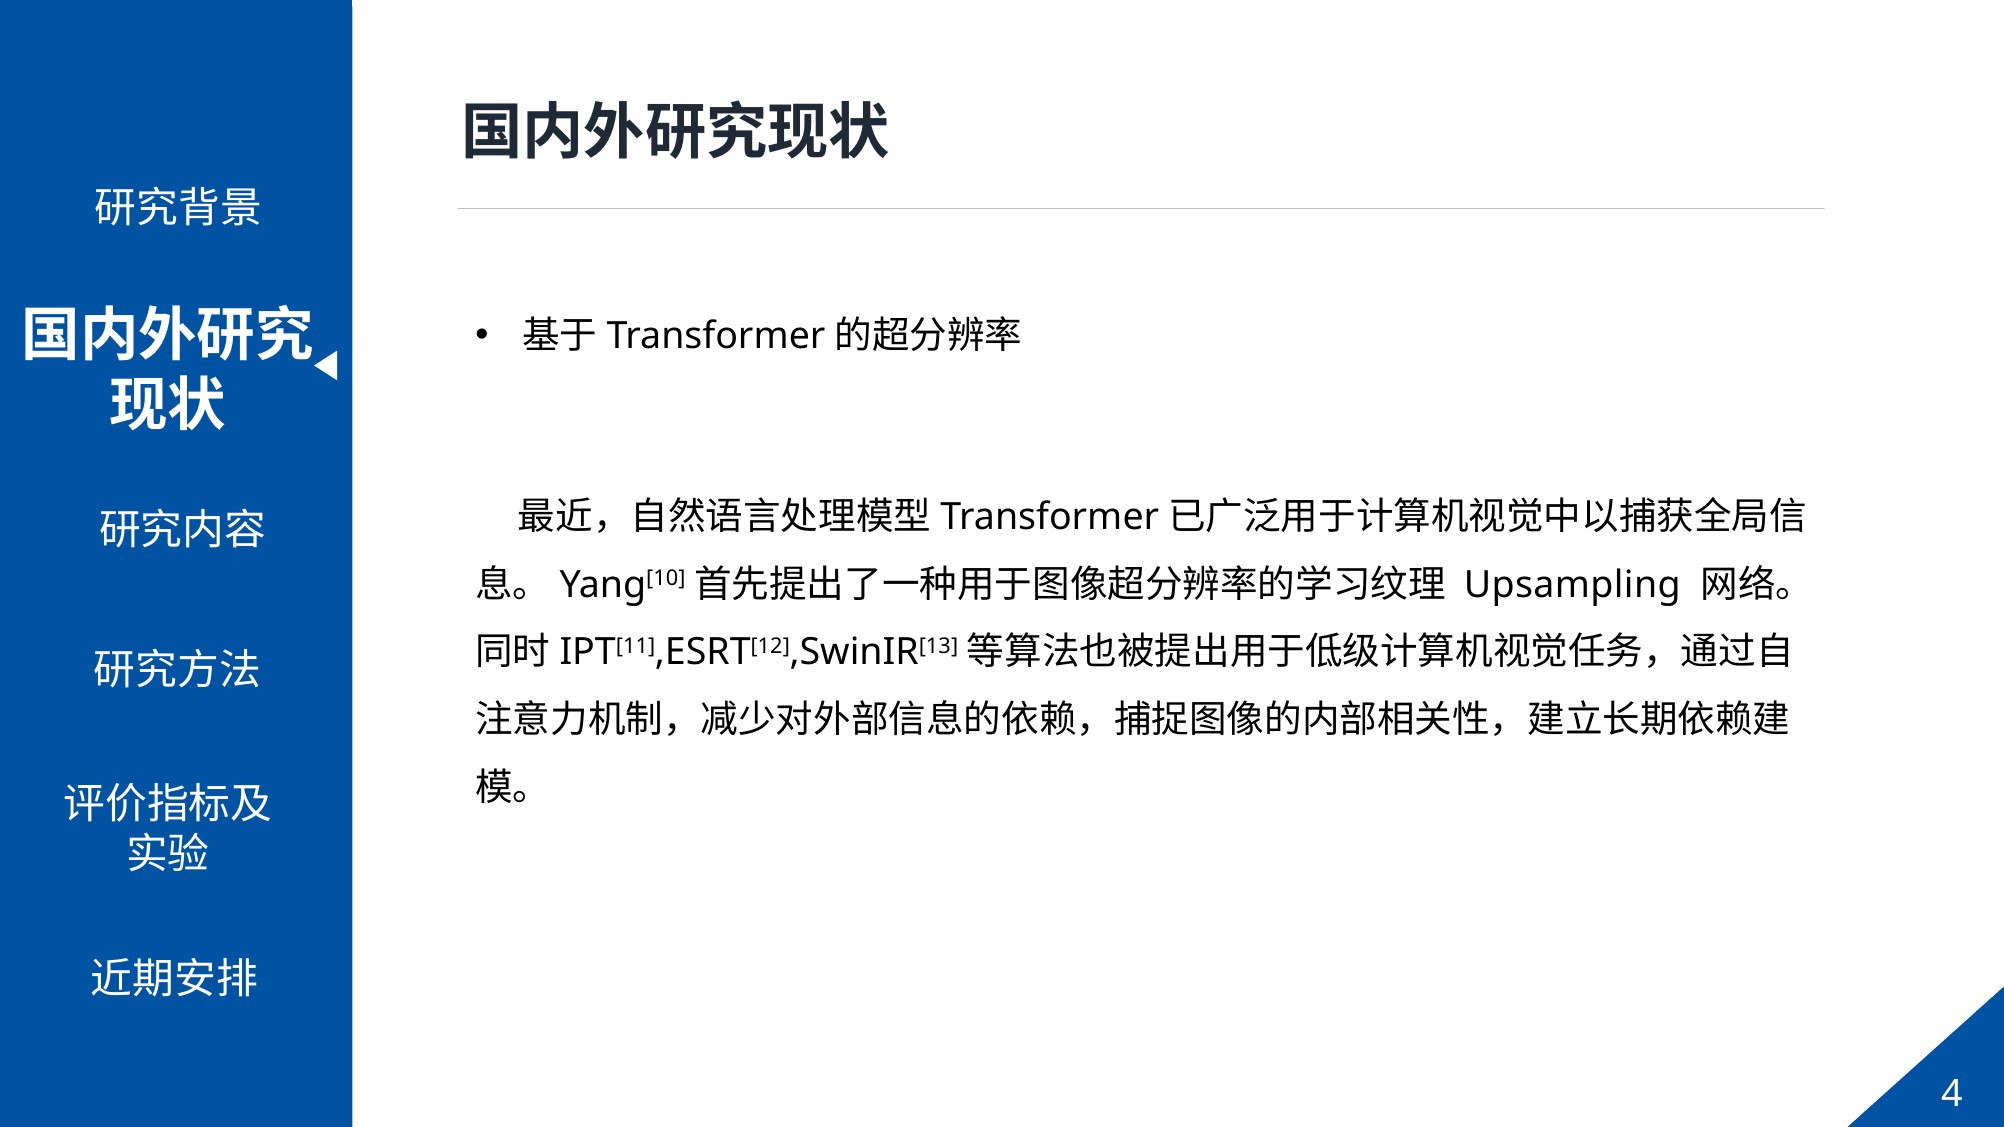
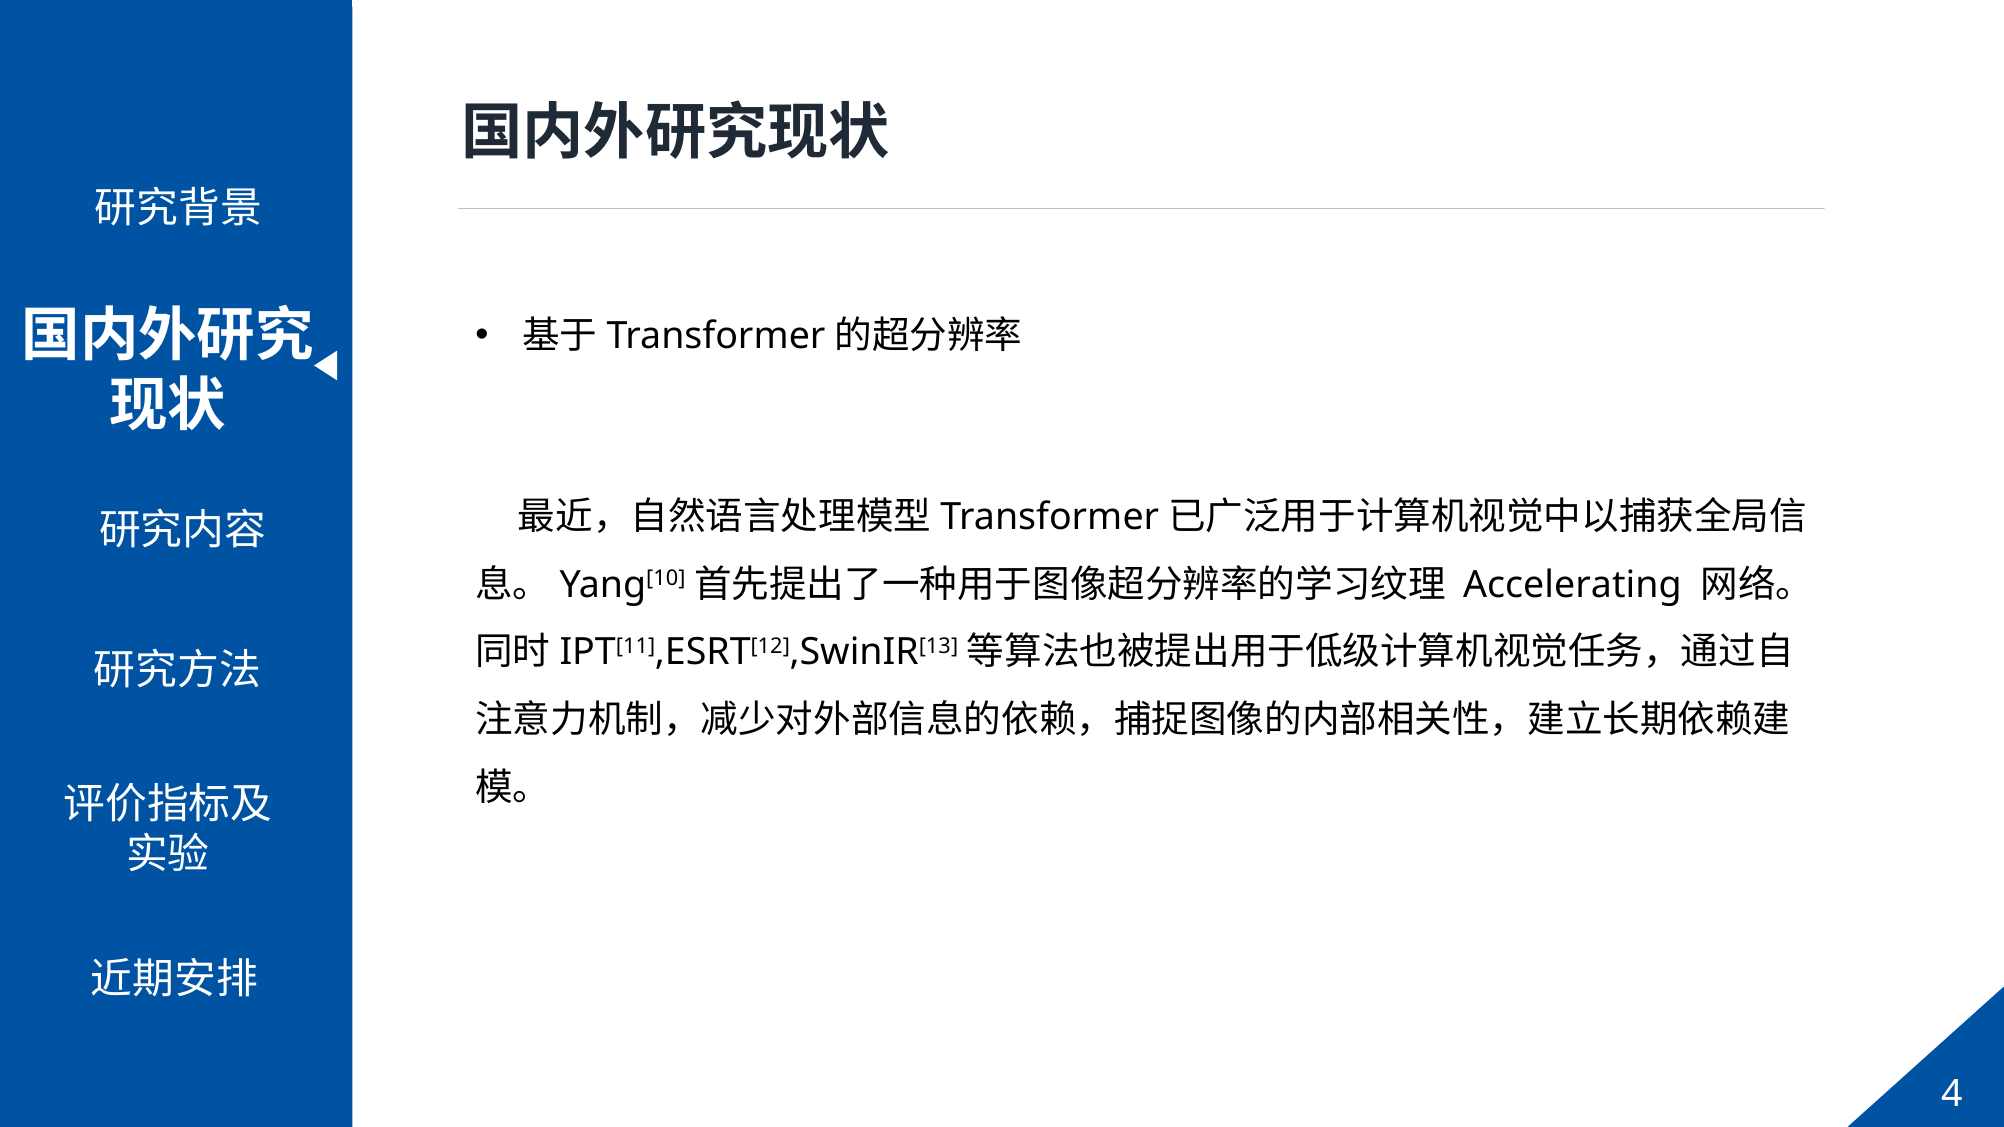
Upsampling: Upsampling -> Accelerating
